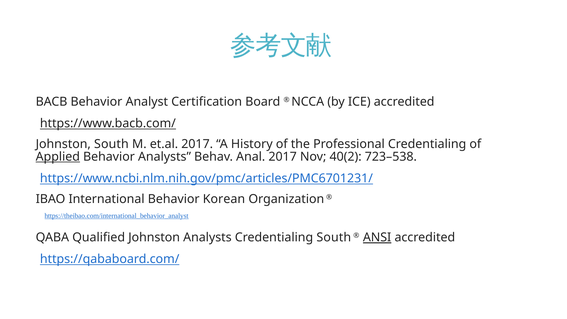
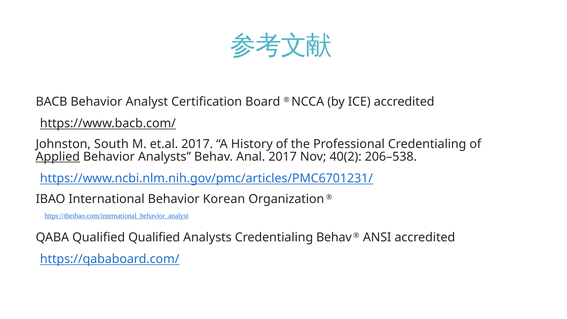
723–538: 723–538 -> 206–538
Qualified Johnston: Johnston -> Qualified
Credentialing South: South -> Behav
ANSI underline: present -> none
